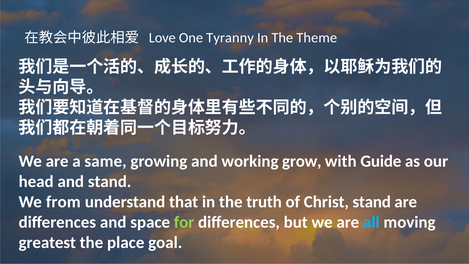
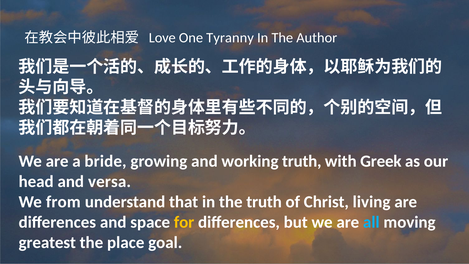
Theme: Theme -> Author
same: same -> bride
working grow: grow -> truth
Guide: Guide -> Greek
and stand: stand -> versa
Christ stand: stand -> living
for colour: light green -> yellow
